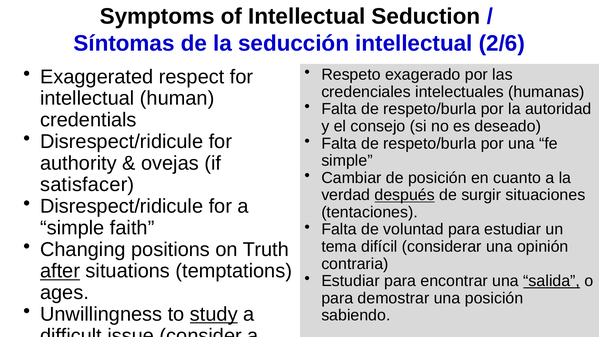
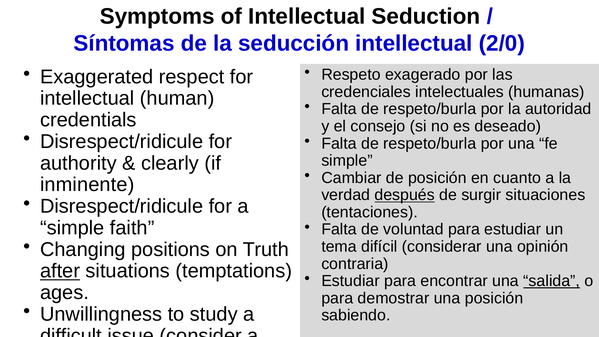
2/6: 2/6 -> 2/0
ovejas: ovejas -> clearly
satisfacer: satisfacer -> inminente
study underline: present -> none
